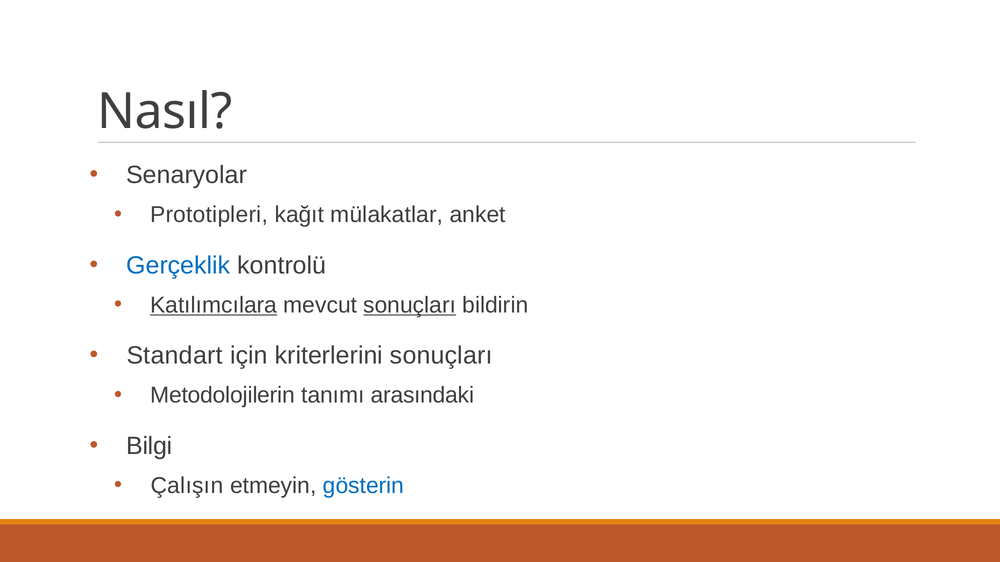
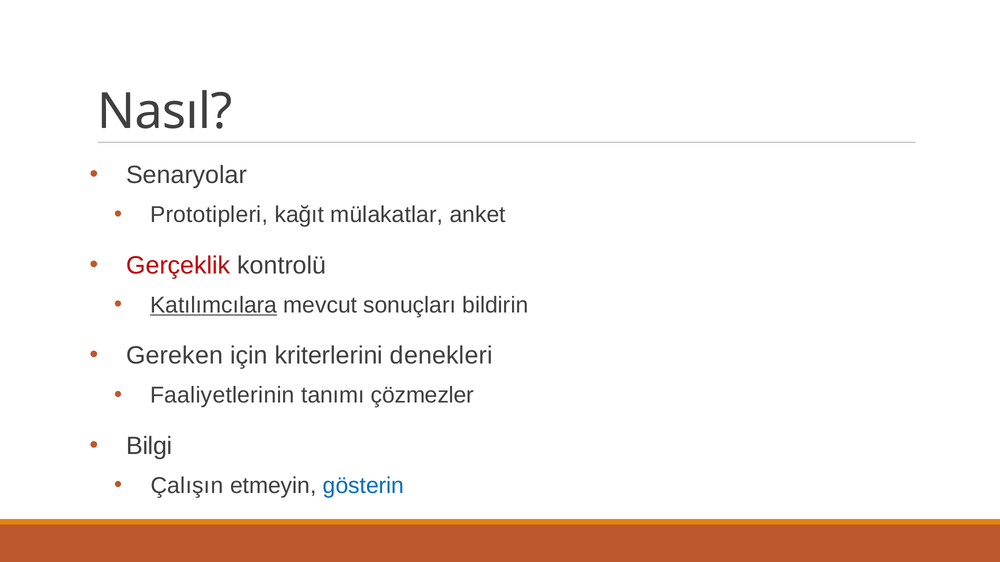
Gerçeklik colour: blue -> red
sonuçları at (410, 305) underline: present -> none
Standart: Standart -> Gereken
kriterlerini sonuçları: sonuçları -> denekleri
Metodolojilerin: Metodolojilerin -> Faaliyetlerinin
arasındaki: arasındaki -> çözmezler
